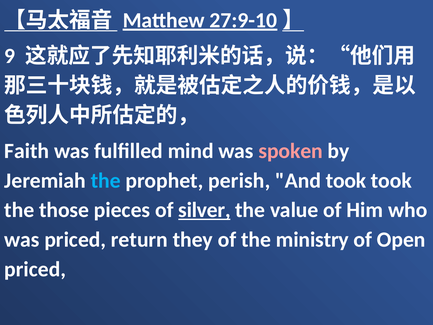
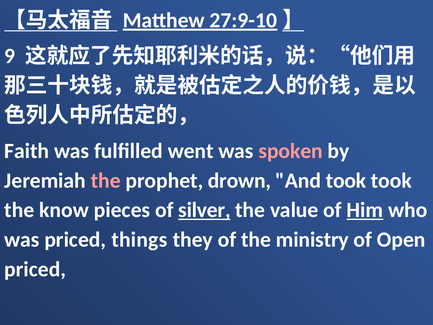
mind: mind -> went
the at (106, 180) colour: light blue -> pink
perish: perish -> drown
those: those -> know
Him underline: none -> present
return: return -> things
